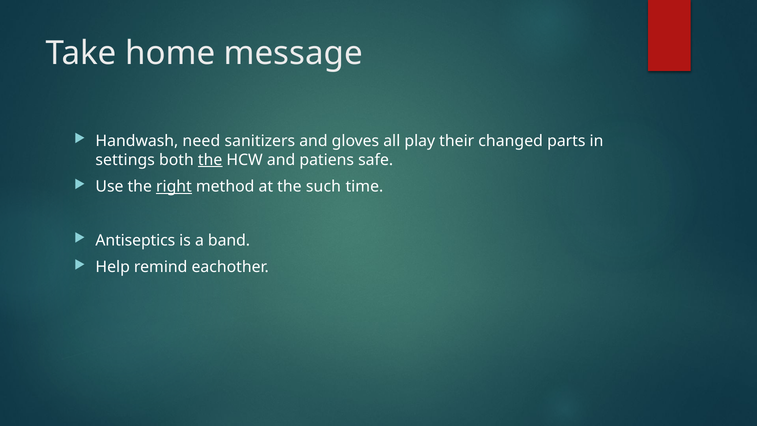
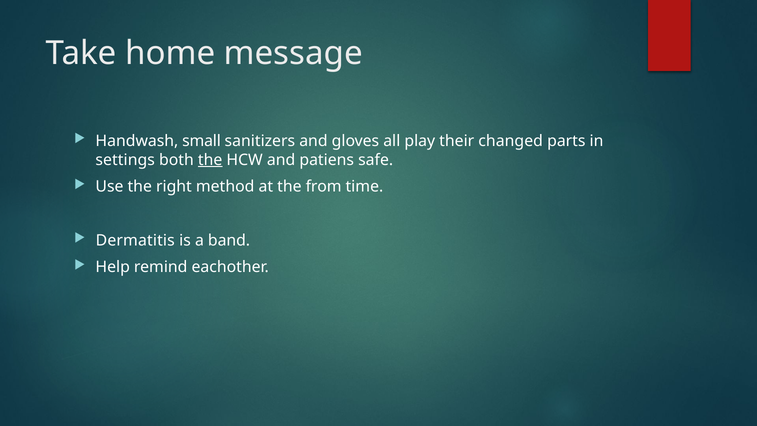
need: need -> small
right underline: present -> none
such: such -> from
Antiseptics: Antiseptics -> Dermatitis
